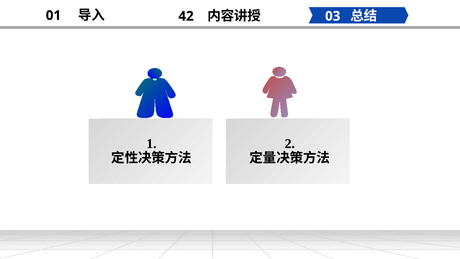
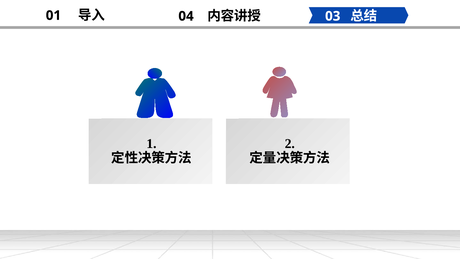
42: 42 -> 04
